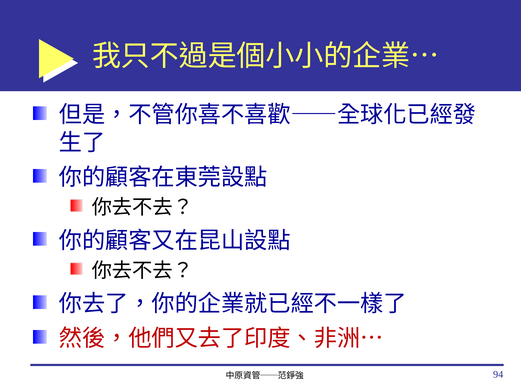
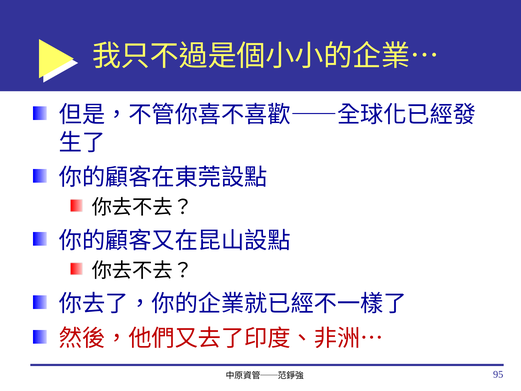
94: 94 -> 95
